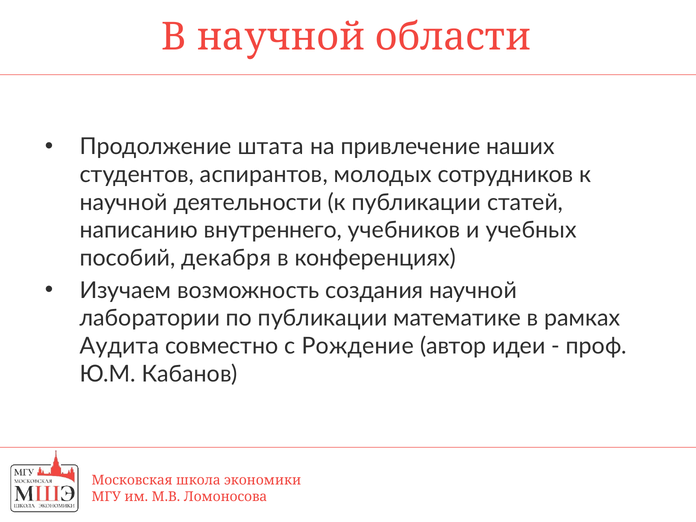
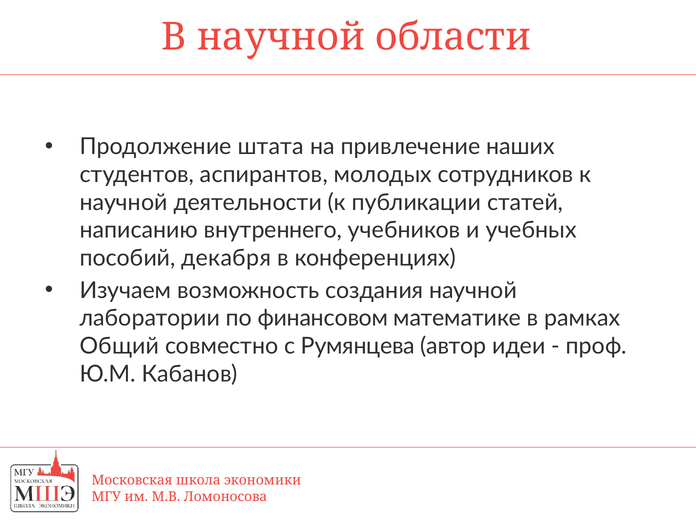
по публикации: публикации -> финансовом
Аудита: Аудита -> Общий
Рождение: Рождение -> Румянцева
